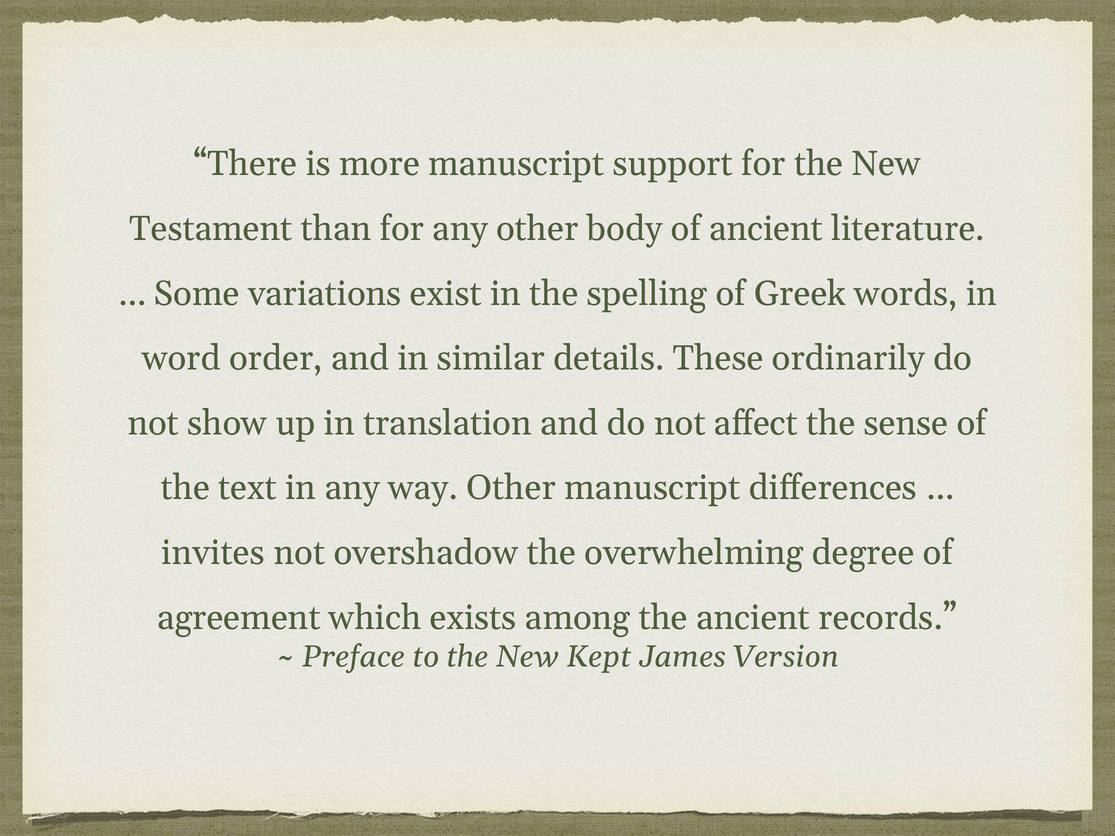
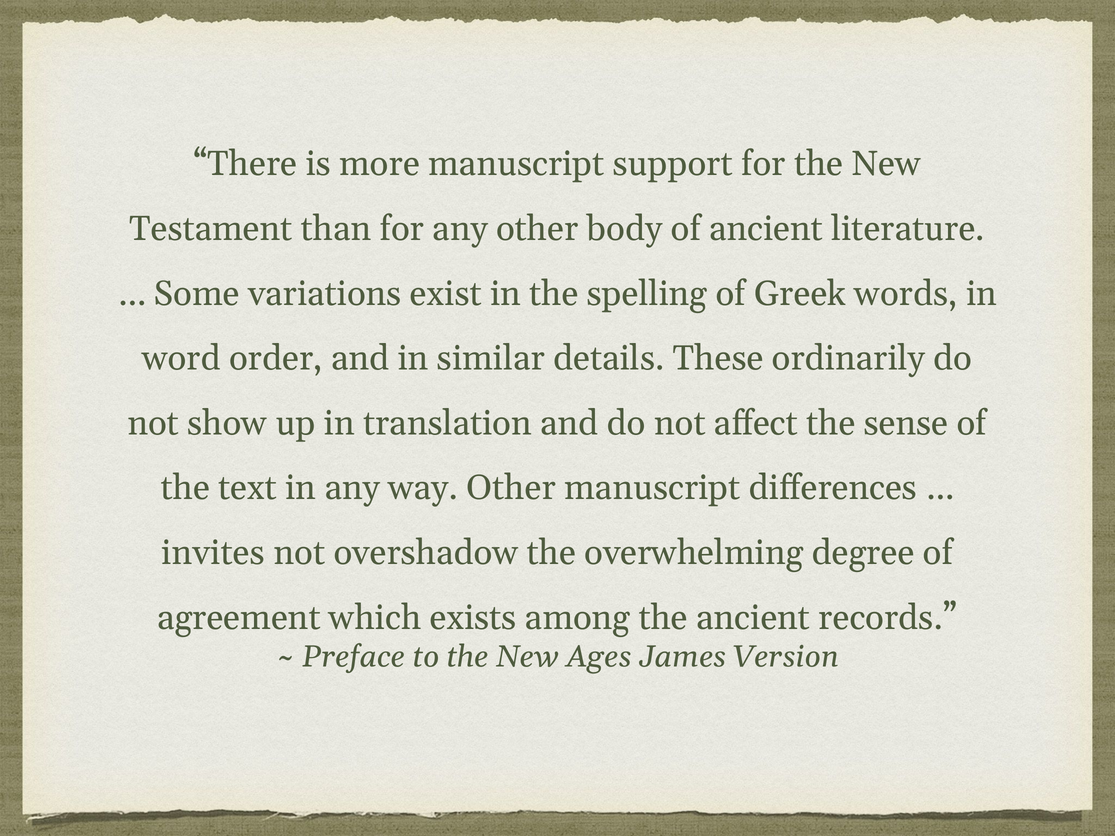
Kept: Kept -> Ages
